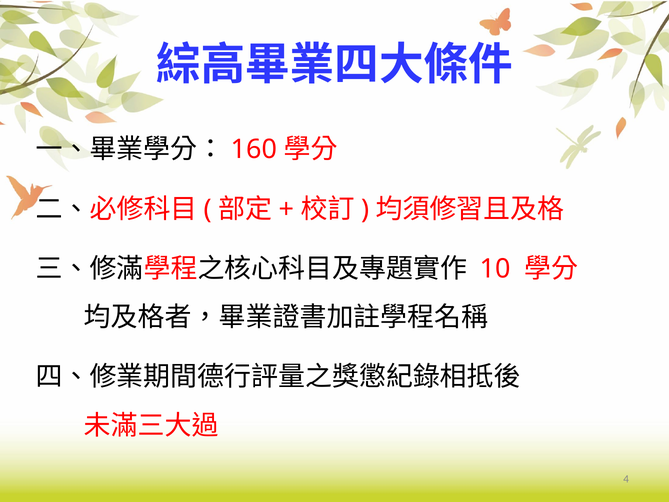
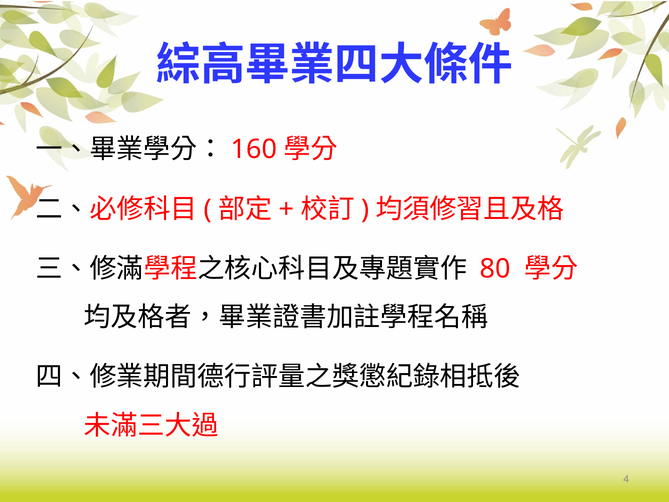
10: 10 -> 80
